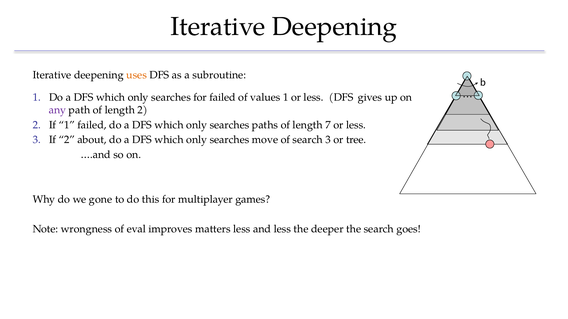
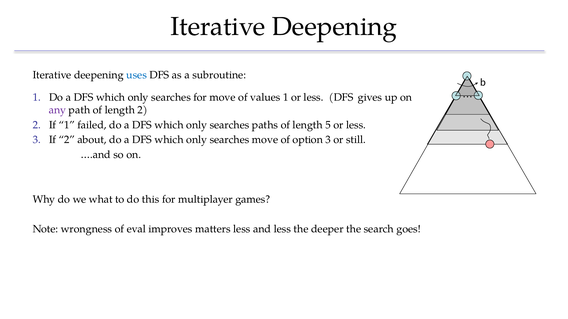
uses colour: orange -> blue
for failed: failed -> move
7: 7 -> 5
of search: search -> option
tree: tree -> still
gone: gone -> what
